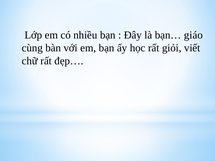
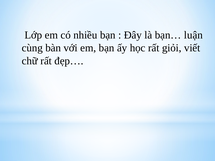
giáo: giáo -> luận
